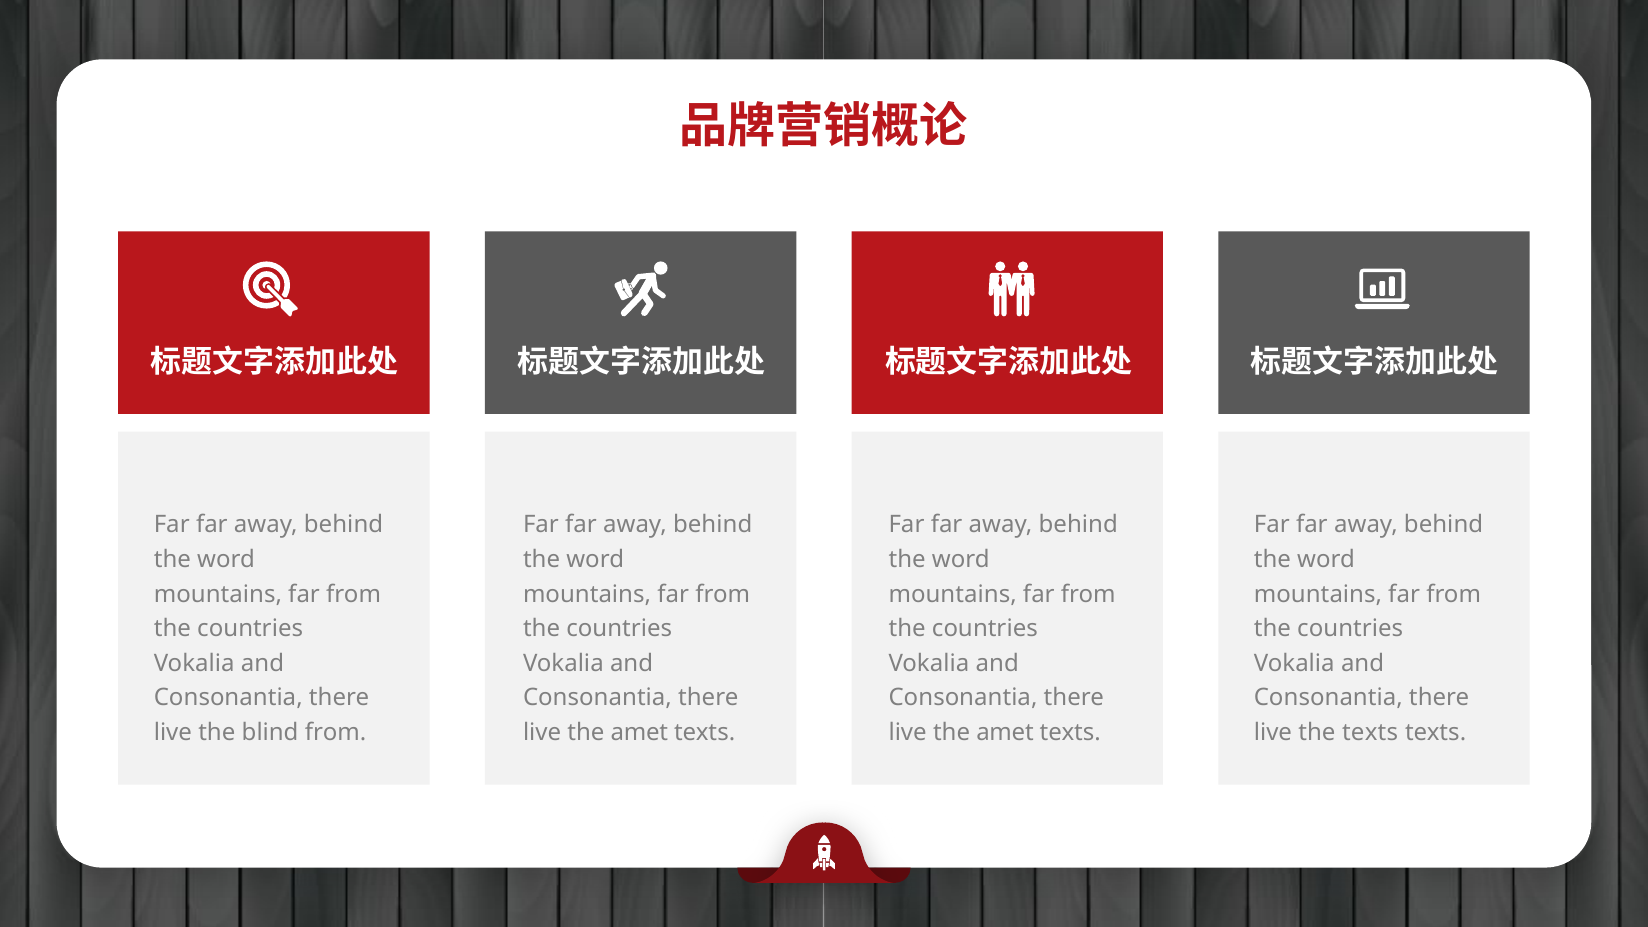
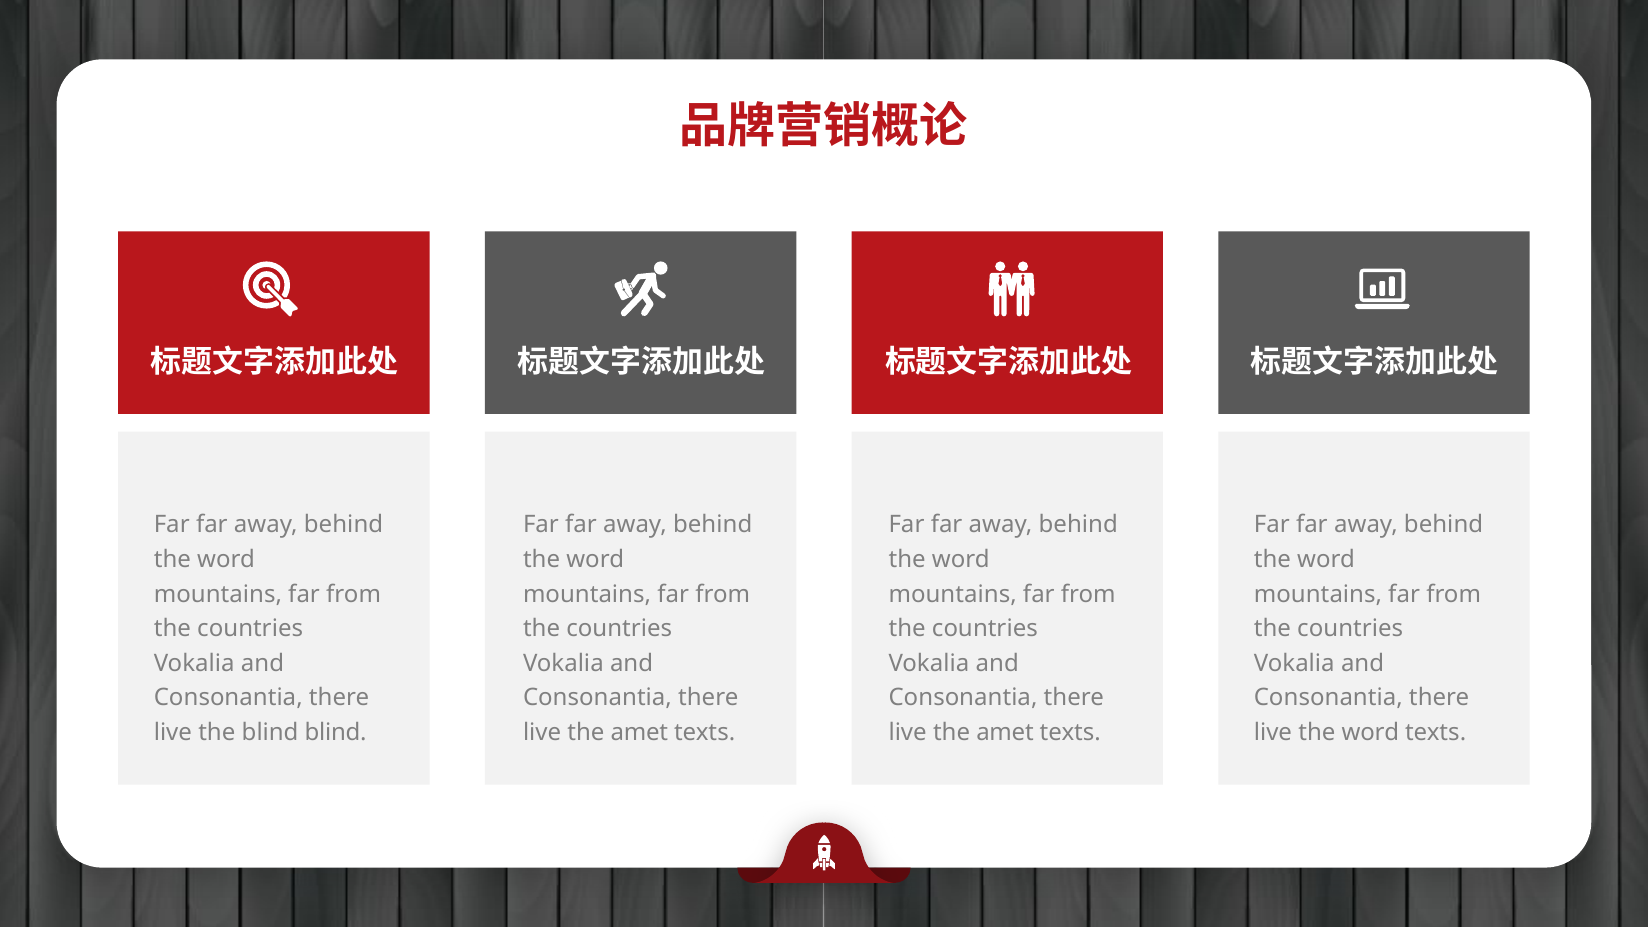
blind from: from -> blind
live the texts: texts -> word
